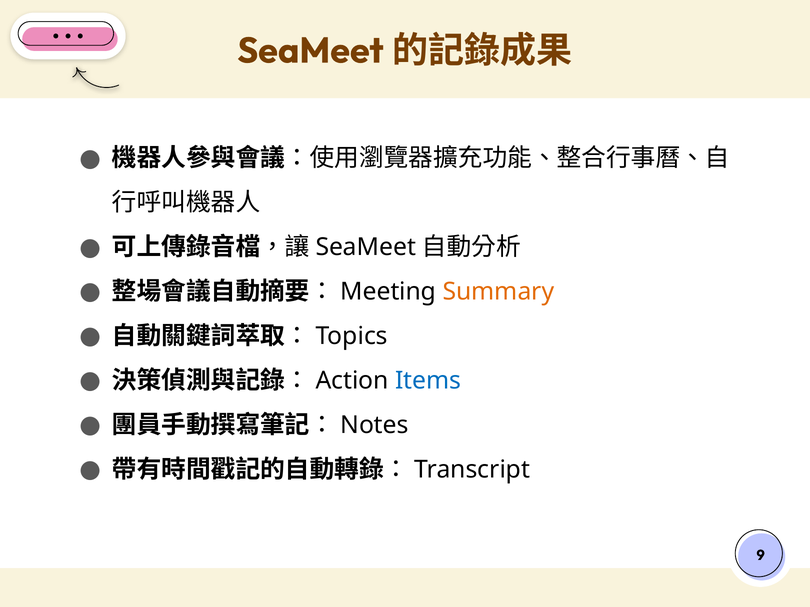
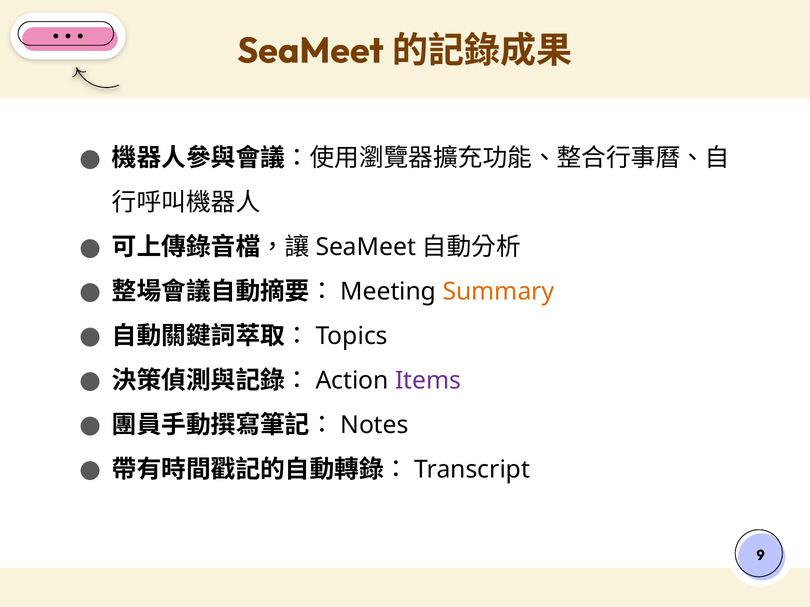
Items colour: blue -> purple
